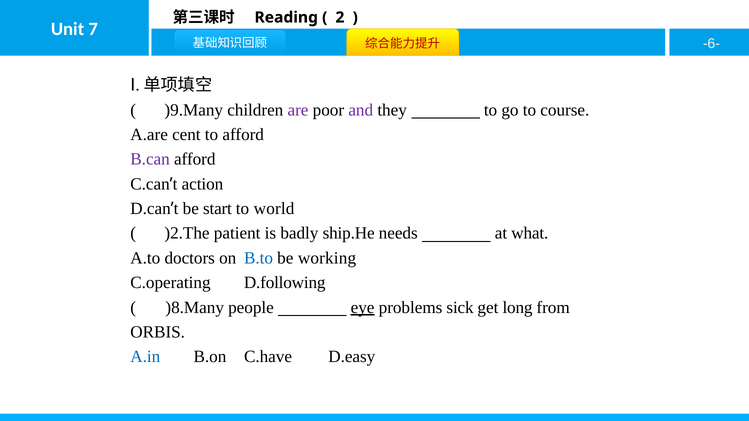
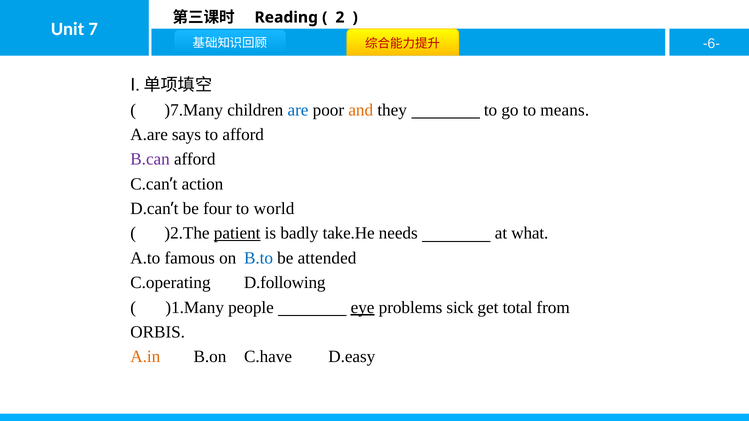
)9.Many: )9.Many -> )7.Many
are colour: purple -> blue
and colour: purple -> orange
course: course -> means
cent: cent -> says
start: start -> four
patient underline: none -> present
ship.He: ship.He -> take.He
doctors: doctors -> famous
working: working -> attended
)8.Many: )8.Many -> )1.Many
long: long -> total
A.in colour: blue -> orange
